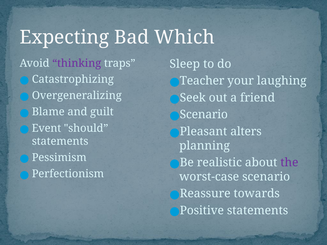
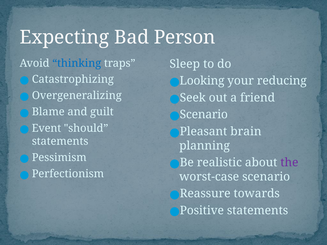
Which: Which -> Person
thinking colour: purple -> blue
Teacher: Teacher -> Looking
laughing: laughing -> reducing
alters: alters -> brain
